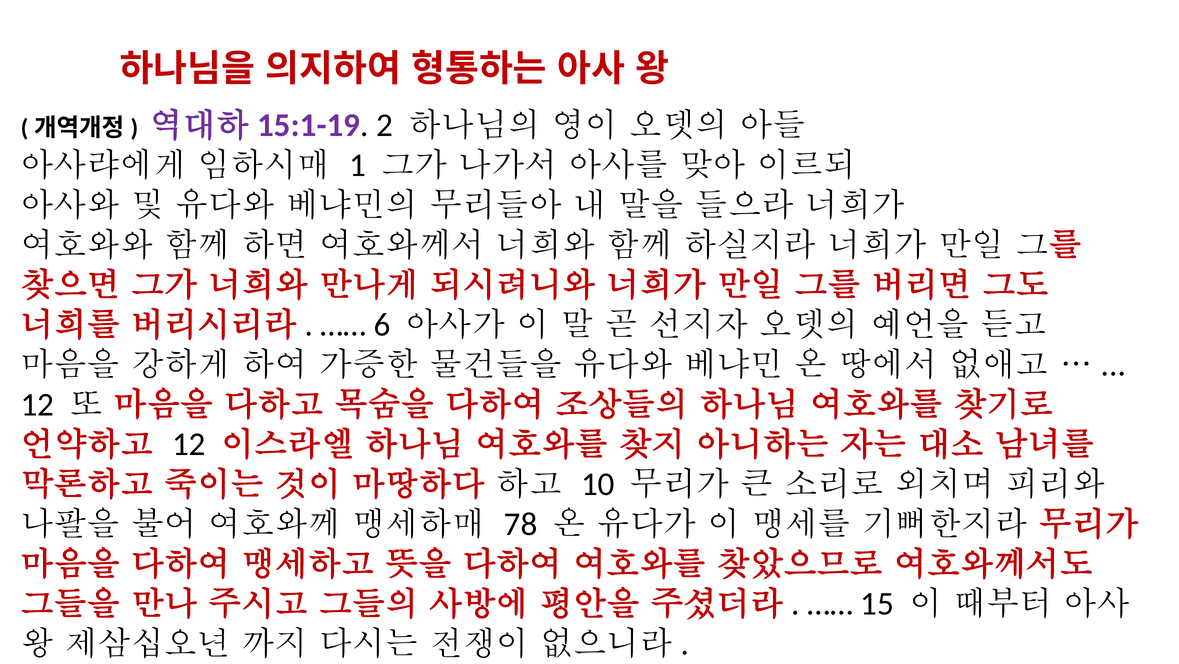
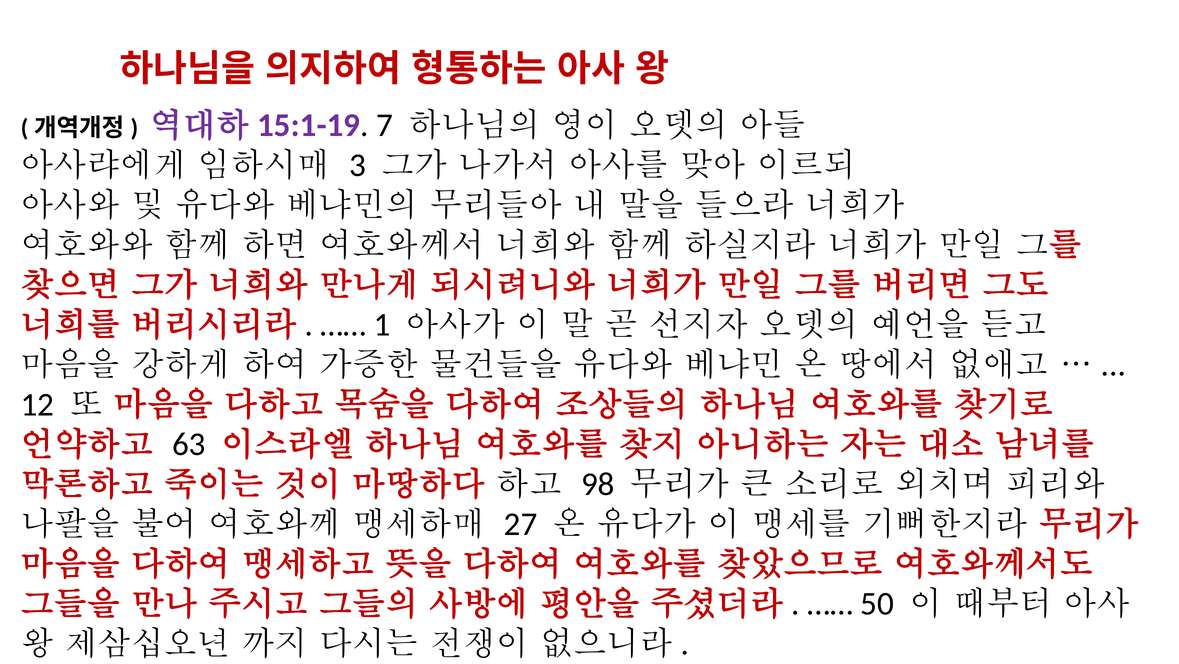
2: 2 -> 7
1: 1 -> 3
6: 6 -> 1
12 at (189, 444): 12 -> 63
10: 10 -> 98
78: 78 -> 27
15: 15 -> 50
